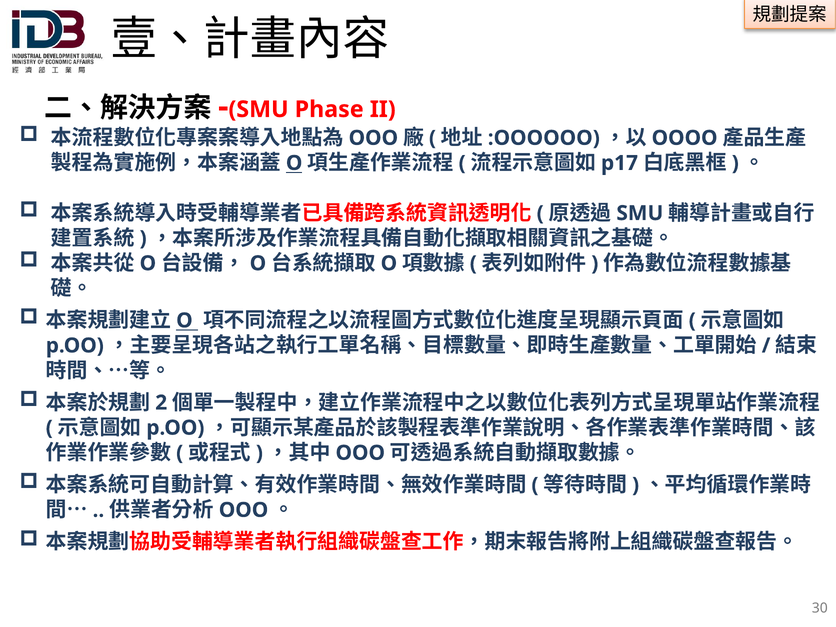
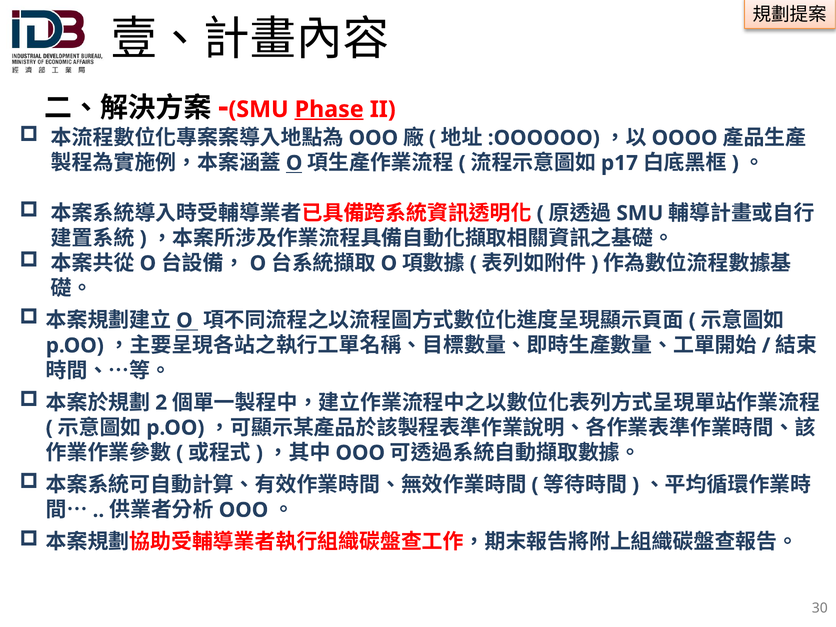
Phase underline: none -> present
